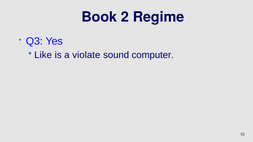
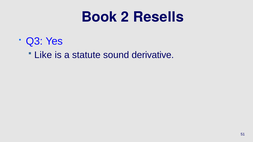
Regime: Regime -> Resells
violate: violate -> statute
computer: computer -> derivative
